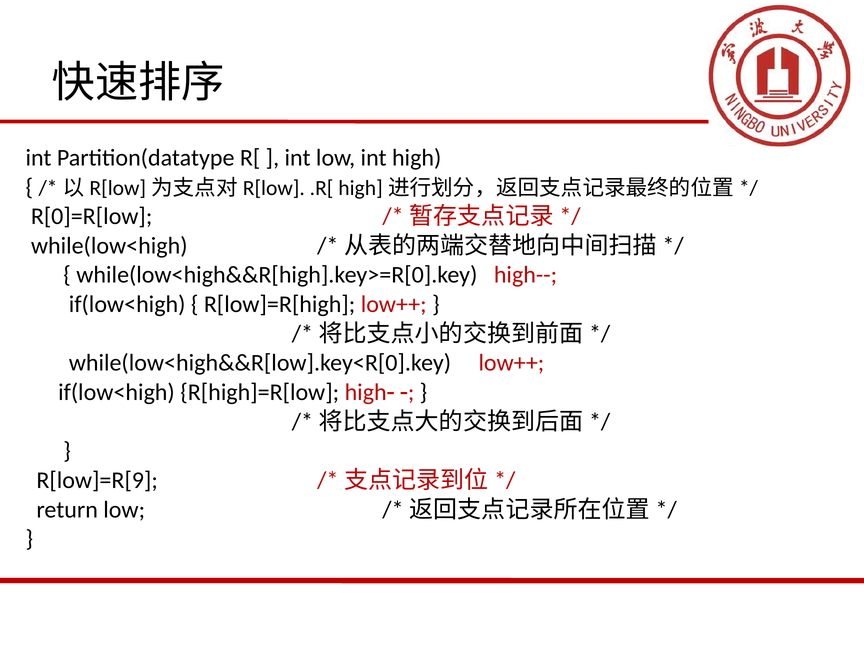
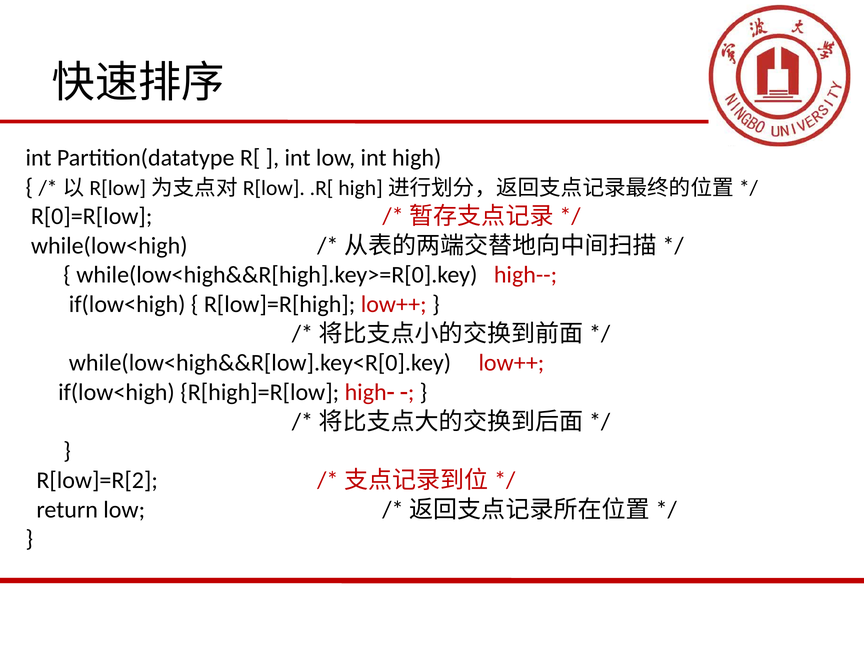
R[low]=R[9: R[low]=R[9 -> R[low]=R[2
